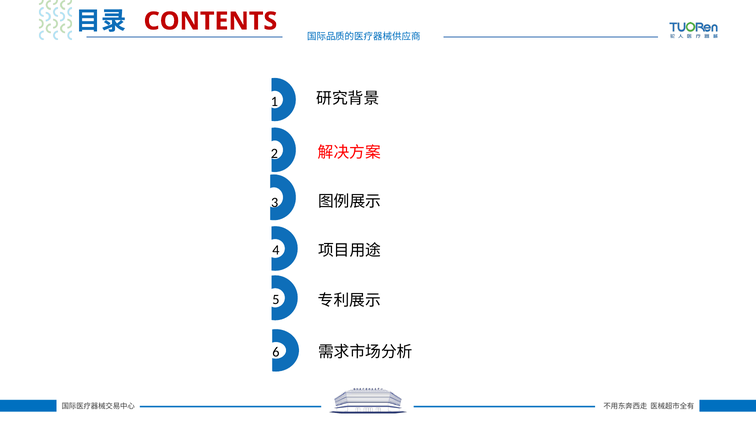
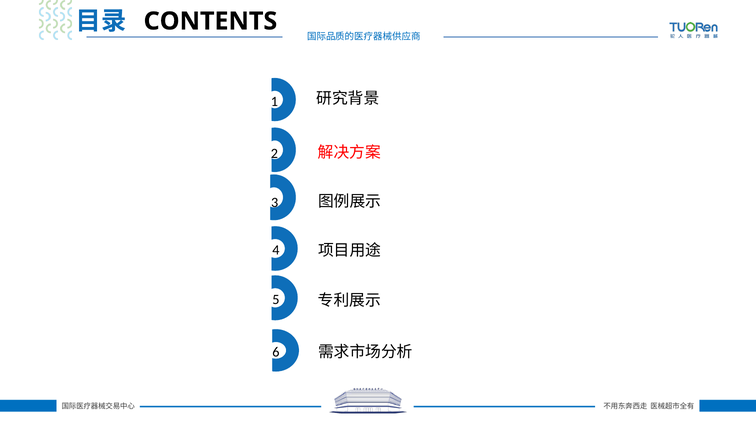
CONTENTS colour: red -> black
